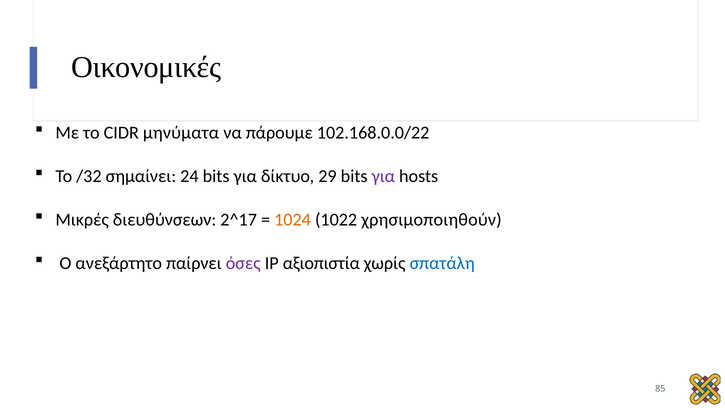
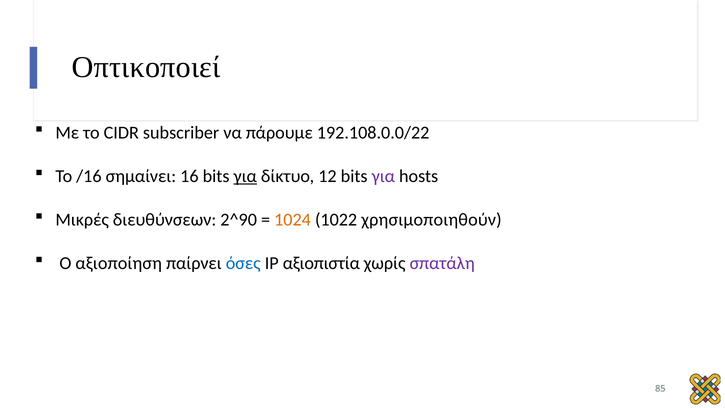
Οικονομικές: Οικονομικές -> Οπτικοποιεί
μηνύματα: μηνύματα -> subscriber
102.168.0.0/22: 102.168.0.0/22 -> 192.108.0.0/22
/32: /32 -> /16
24: 24 -> 16
για at (245, 176) underline: none -> present
29: 29 -> 12
2^17: 2^17 -> 2^90
ανεξάρτητο: ανεξάρτητο -> αξιοποίηση
όσες colour: purple -> blue
σπατάλη colour: blue -> purple
